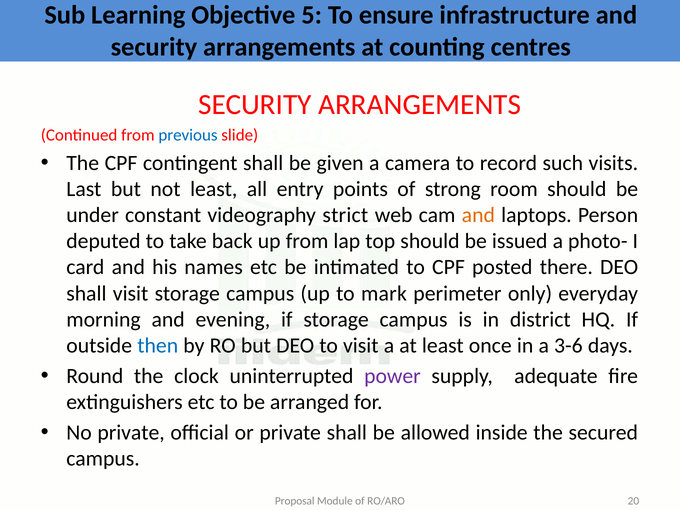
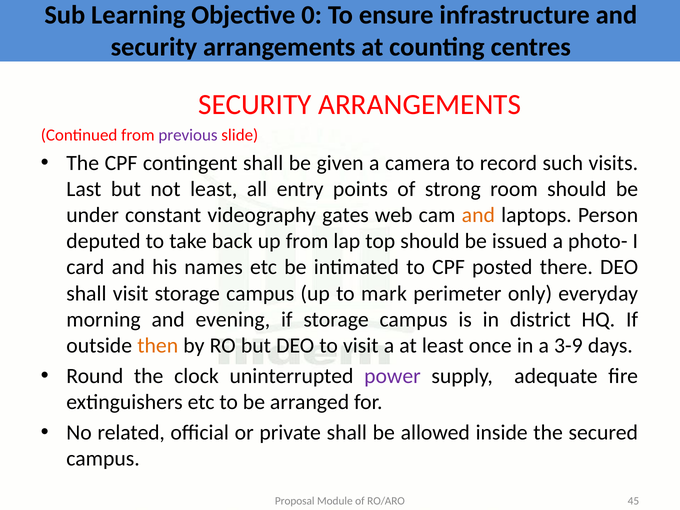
5: 5 -> 0
previous colour: blue -> purple
strict: strict -> gates
then colour: blue -> orange
3-6: 3-6 -> 3-9
No private: private -> related
20: 20 -> 45
